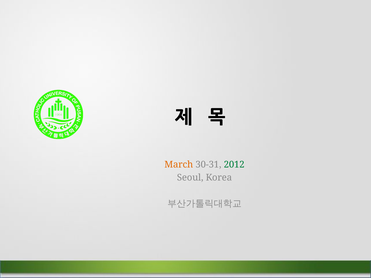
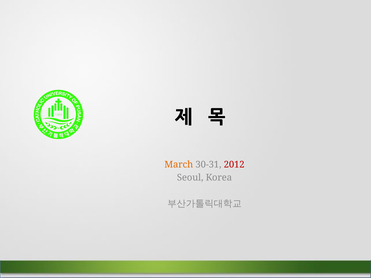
2012 colour: green -> red
